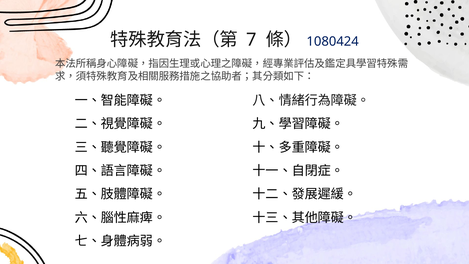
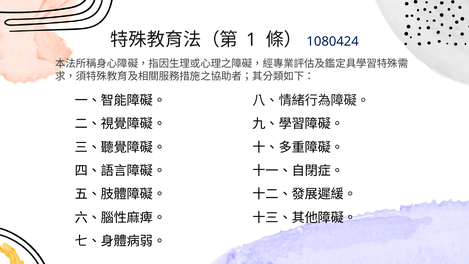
7: 7 -> 1
